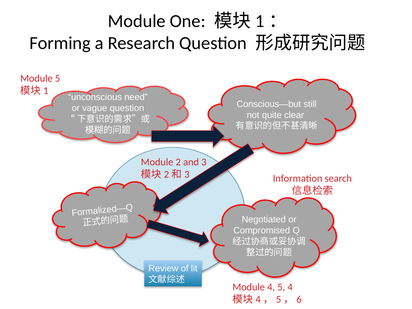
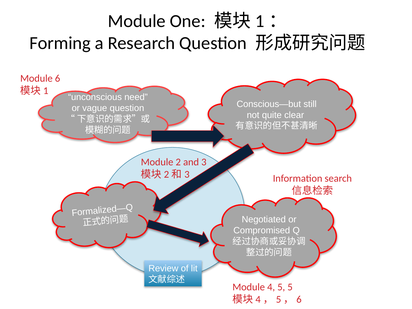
Module 5: 5 -> 6
5 4: 4 -> 5
